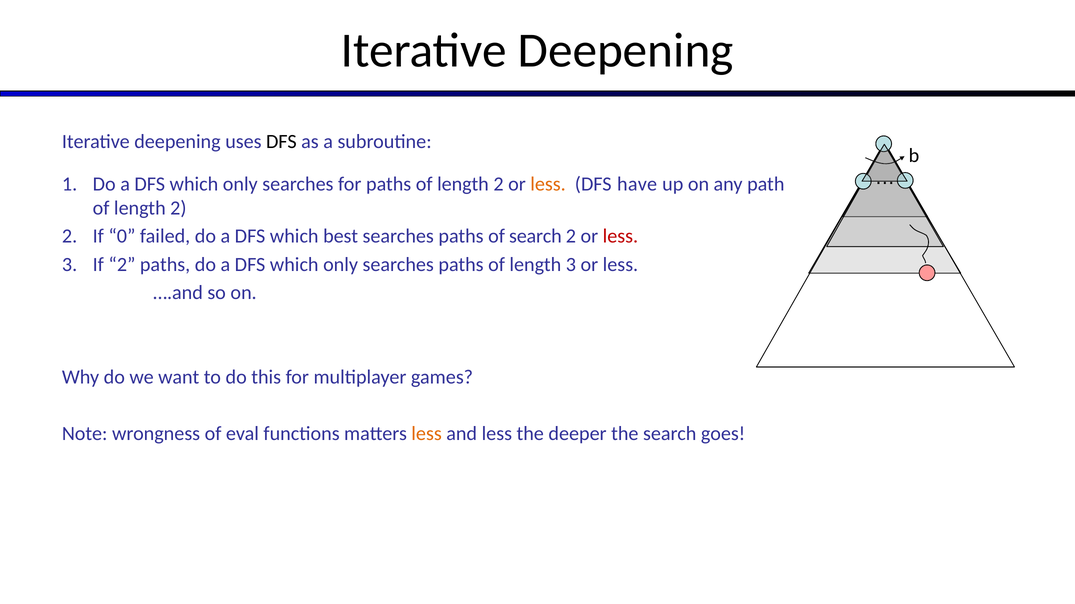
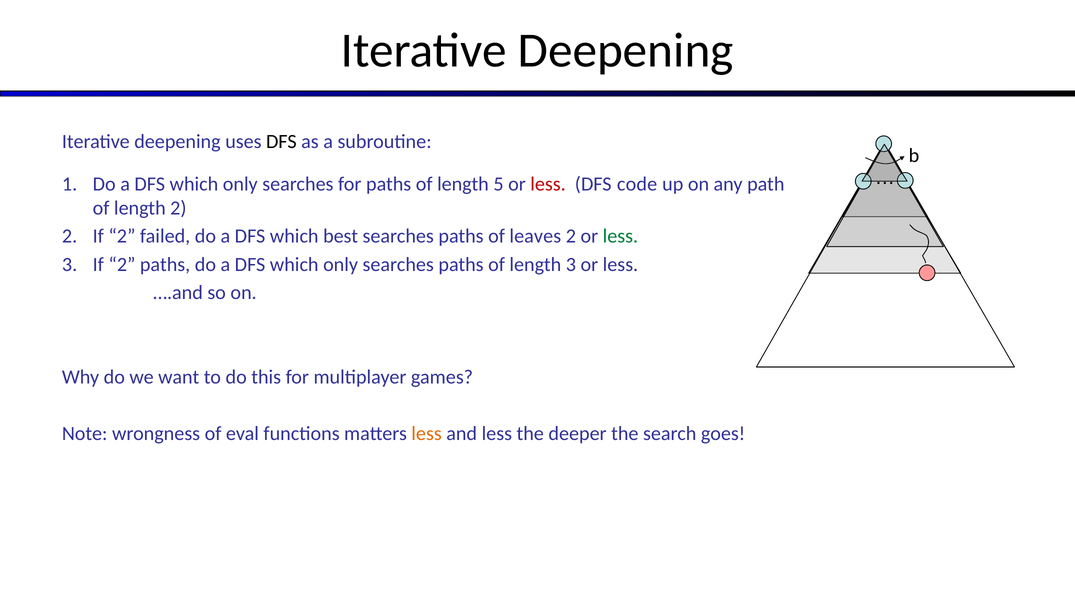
paths of length 2: 2 -> 5
less at (548, 184) colour: orange -> red
have: have -> code
2 If 0: 0 -> 2
of search: search -> leaves
less at (620, 237) colour: red -> green
